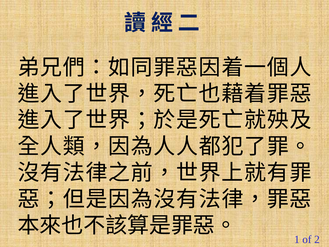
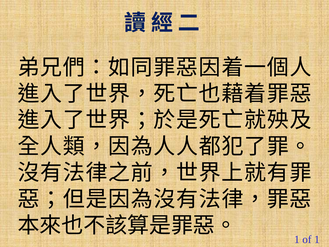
of 2: 2 -> 1
